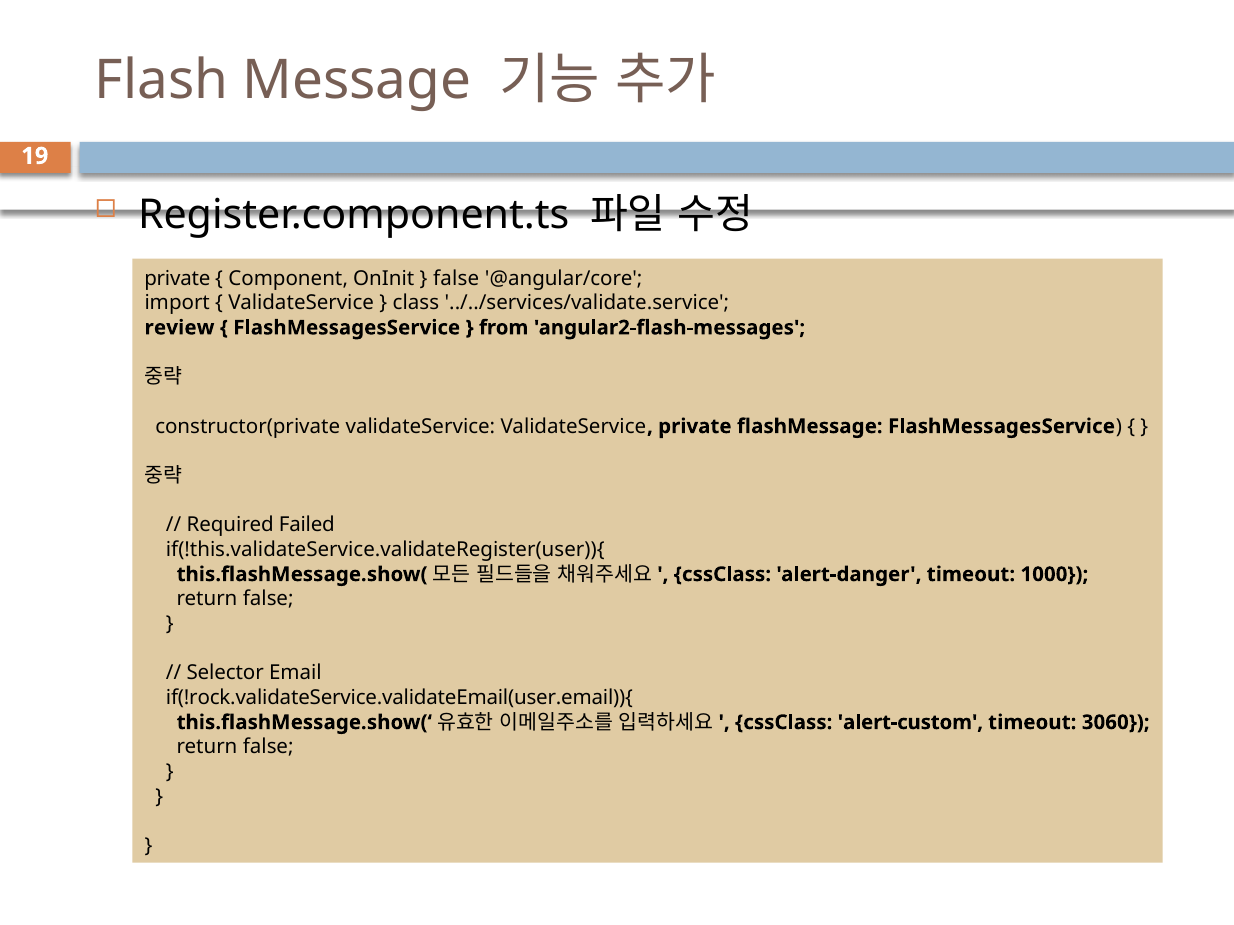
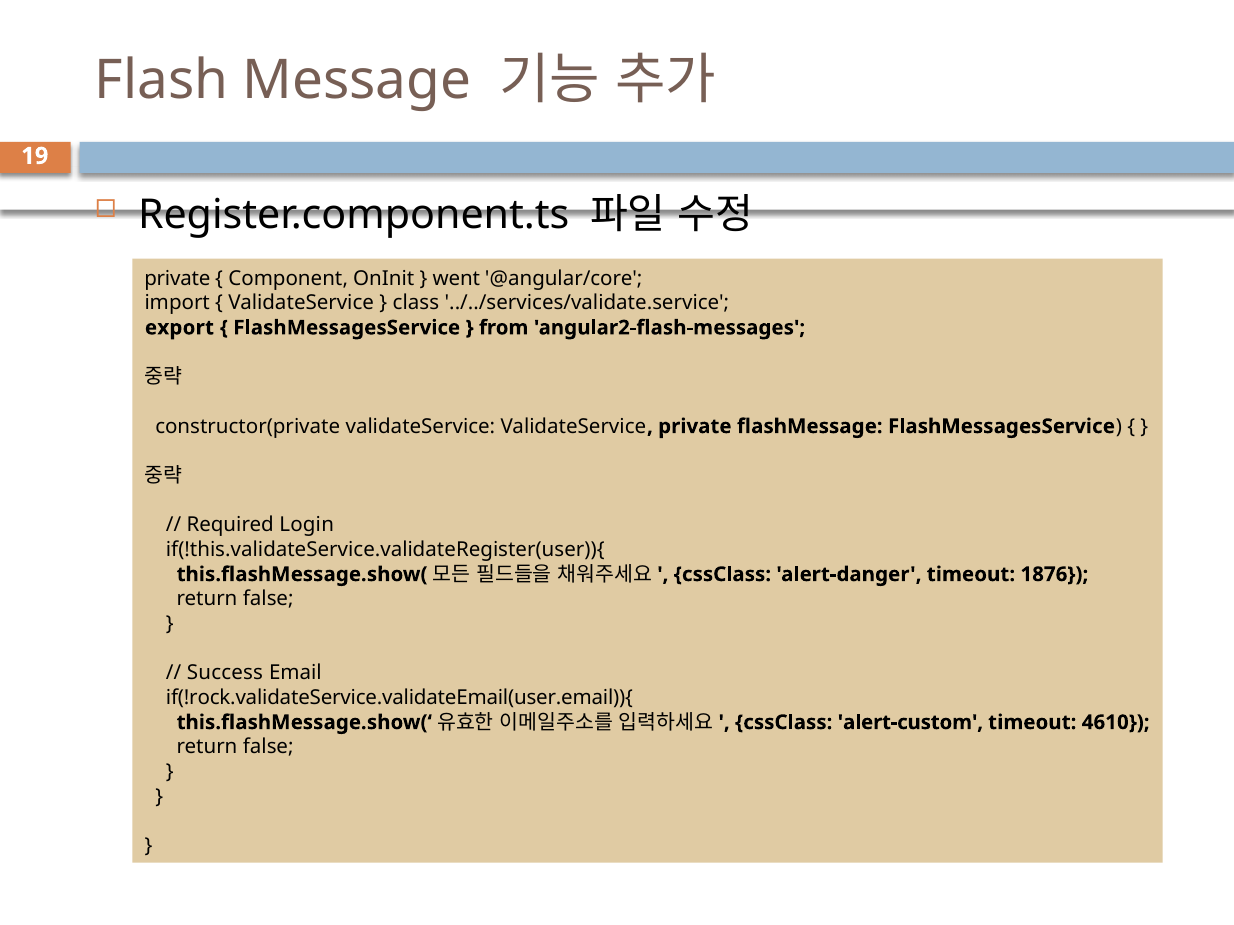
false at (456, 278): false -> went
review: review -> export
Failed: Failed -> Login
1000: 1000 -> 1876
Selector: Selector -> Success
3060: 3060 -> 4610
